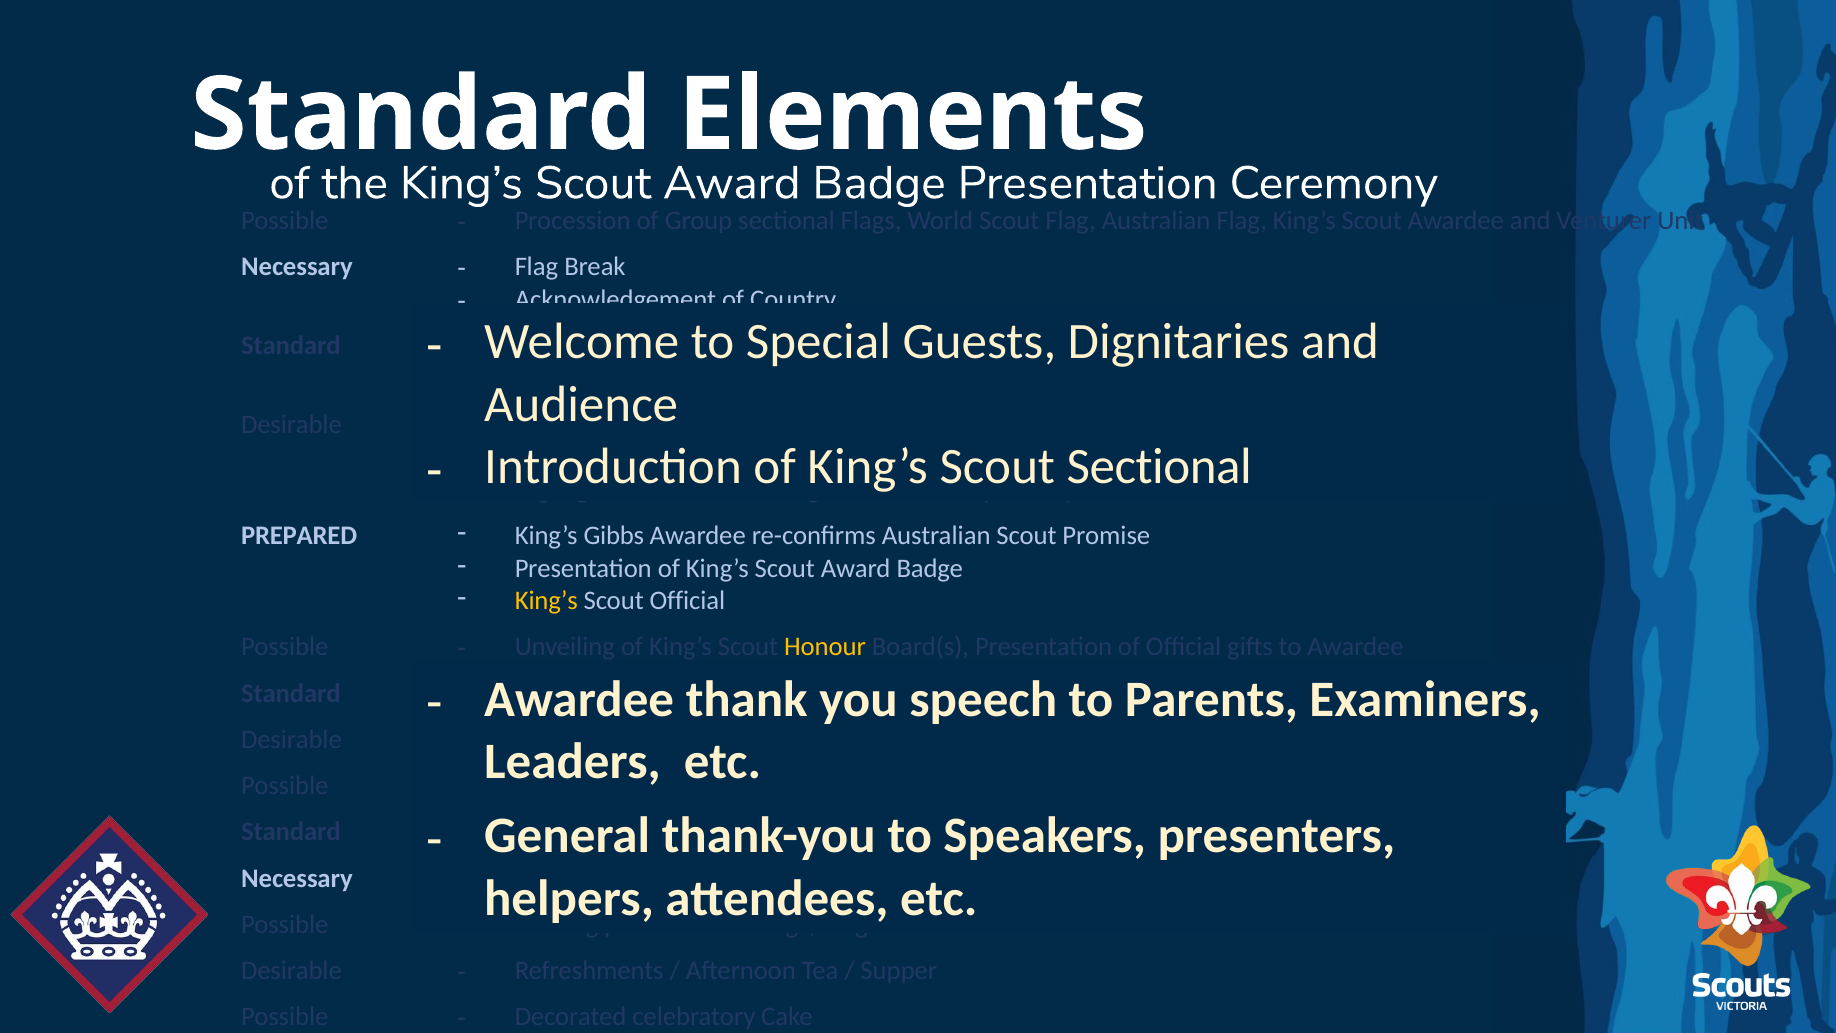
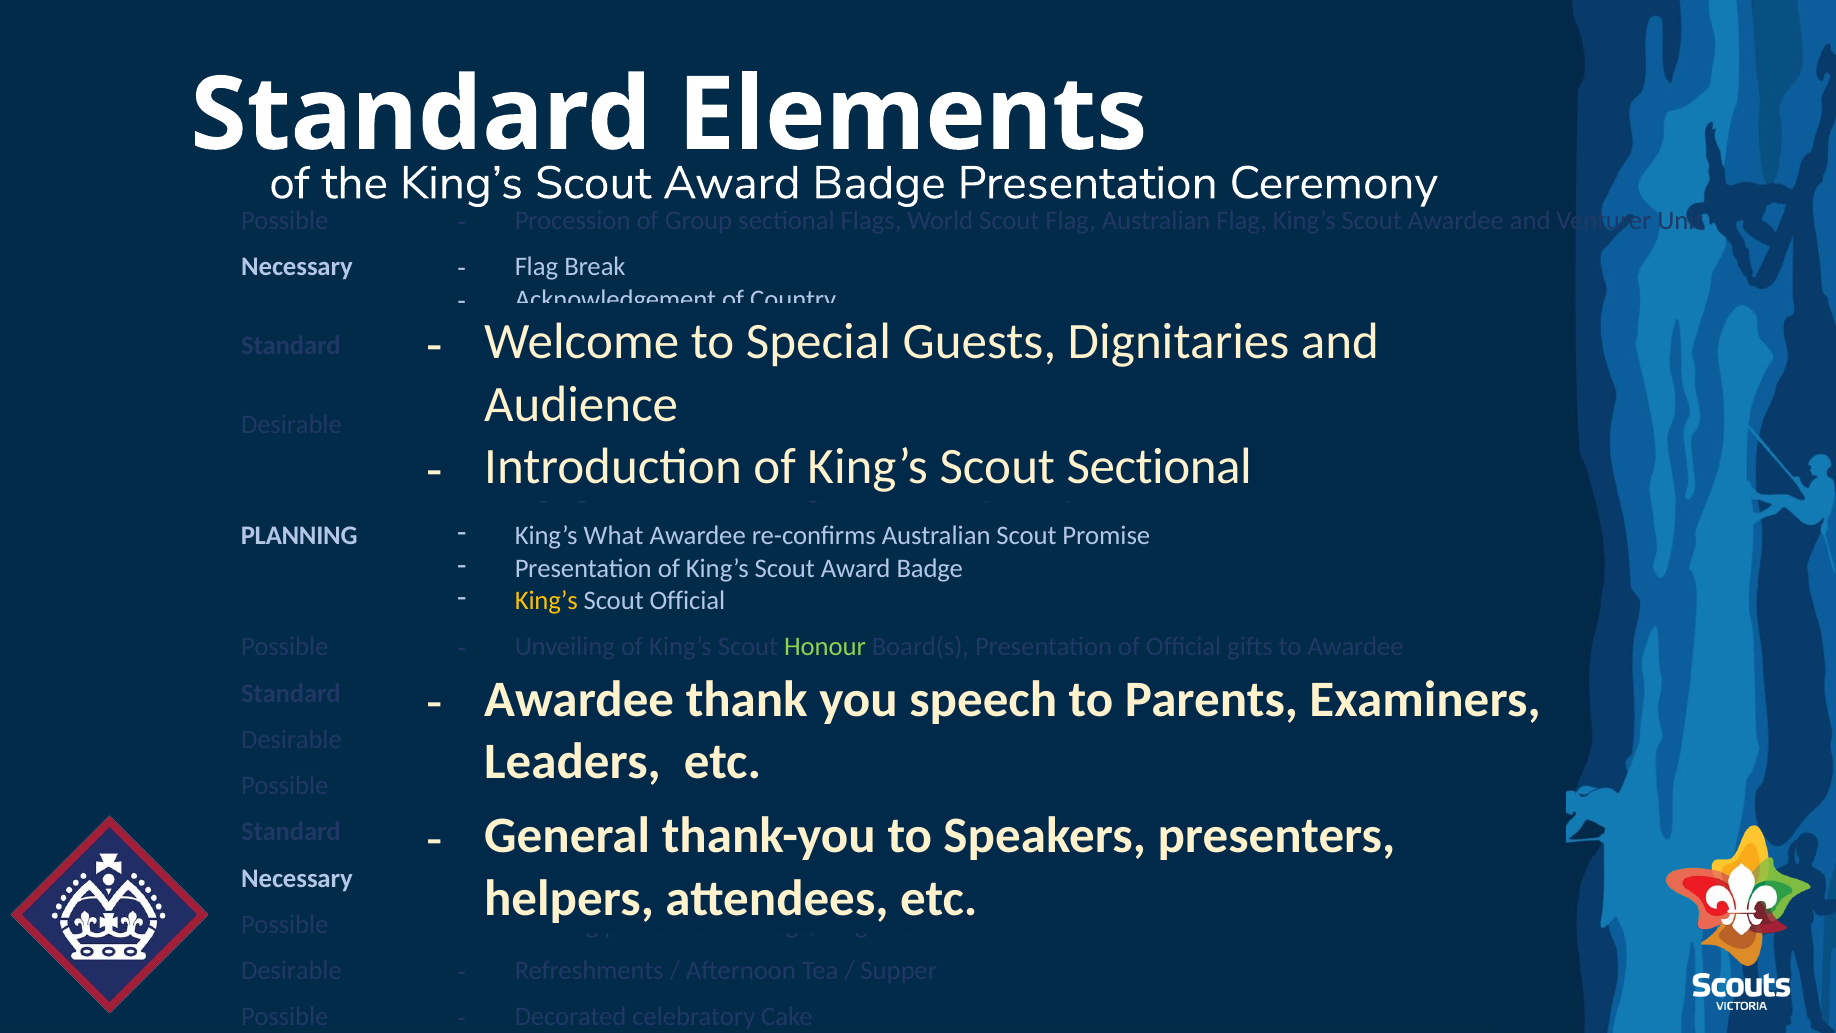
PREPARED: PREPARED -> PLANNING
Gibbs: Gibbs -> What
Honour colour: yellow -> light green
